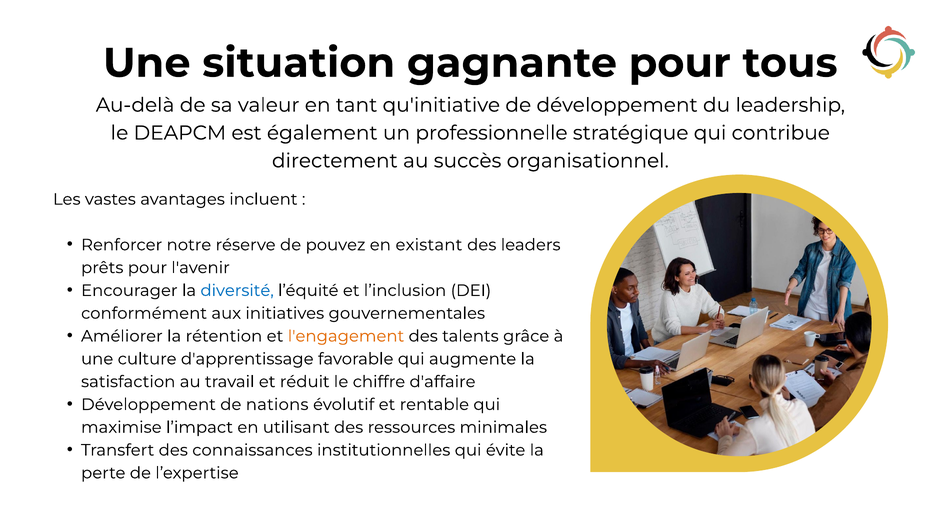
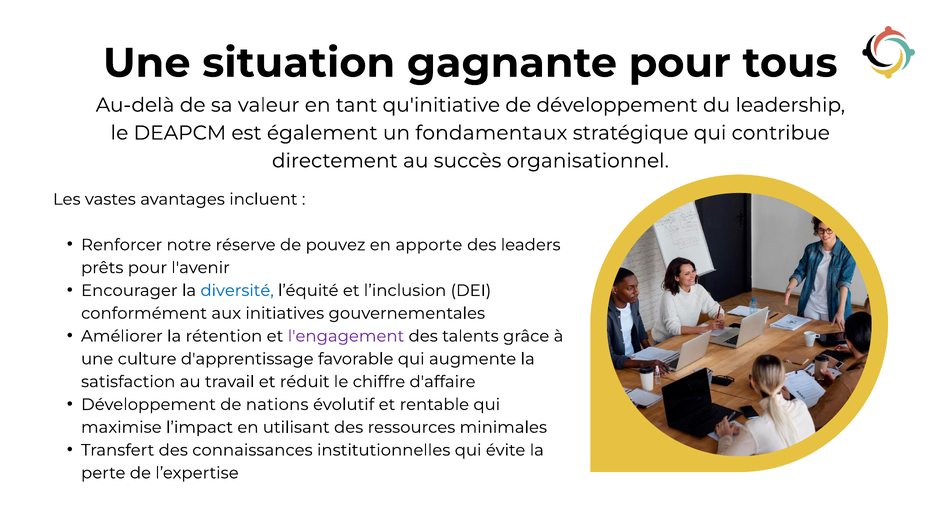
professionnelle: professionnelle -> fondamentaux
existant: existant -> apporte
l'engagement colour: orange -> purple
